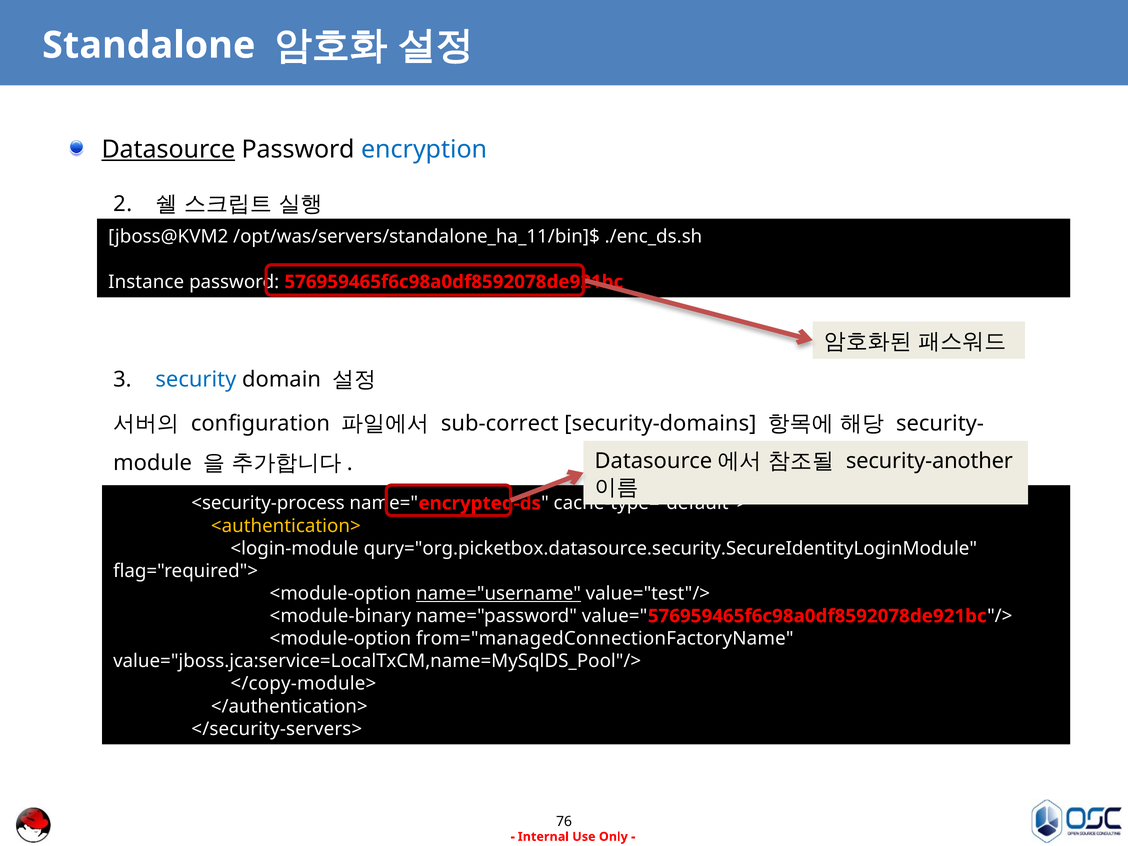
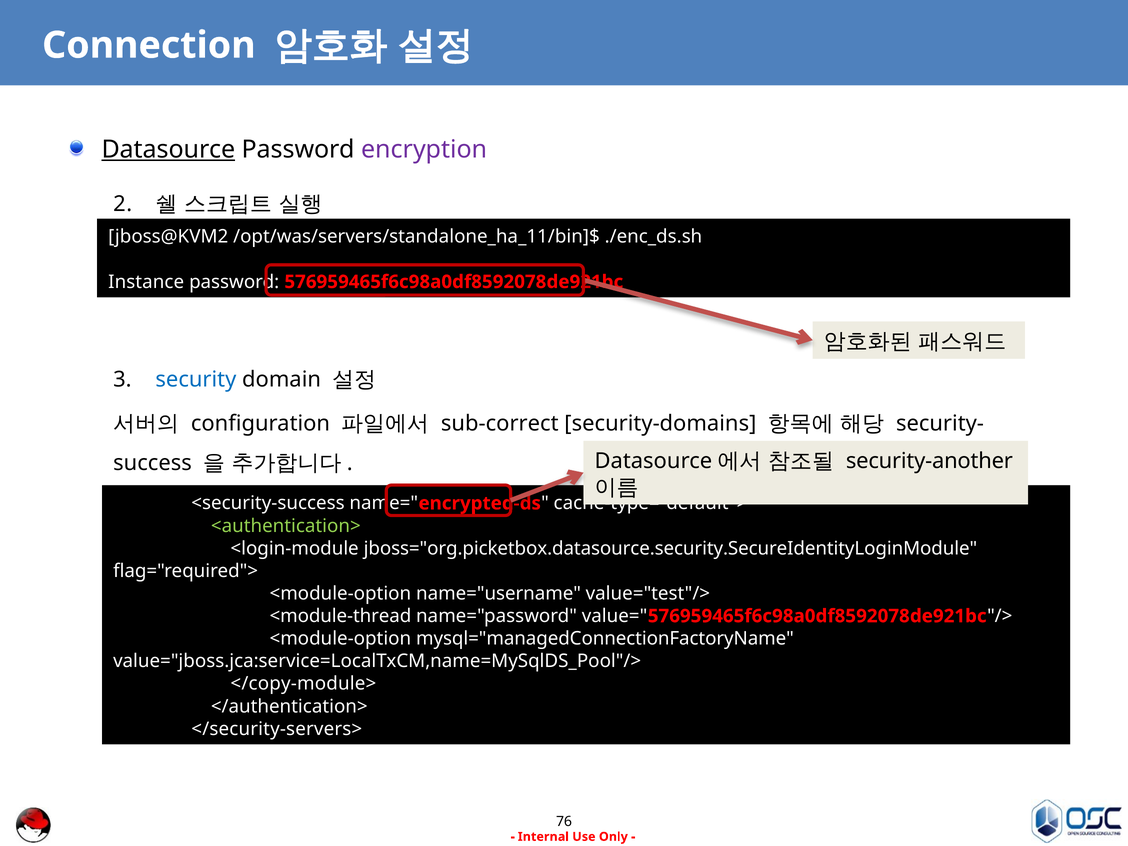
Standalone: Standalone -> Connection
encryption colour: blue -> purple
module: module -> success
<security-process: <security-process -> <security-success
<authentication> colour: yellow -> light green
qury="org.picketbox.datasource.security.SecureIdentityLoginModule: qury="org.picketbox.datasource.security.SecureIdentityLoginModule -> jboss="org.picketbox.datasource.security.SecureIdentityLoginModule
name="username underline: present -> none
<module-binary: <module-binary -> <module-thread
from="managedConnectionFactoryName: from="managedConnectionFactoryName -> mysql="managedConnectionFactoryName
